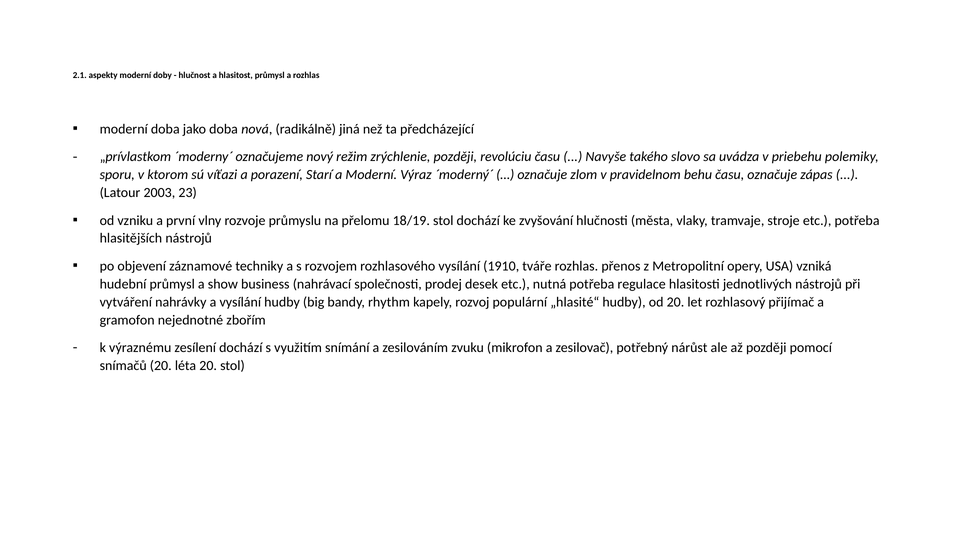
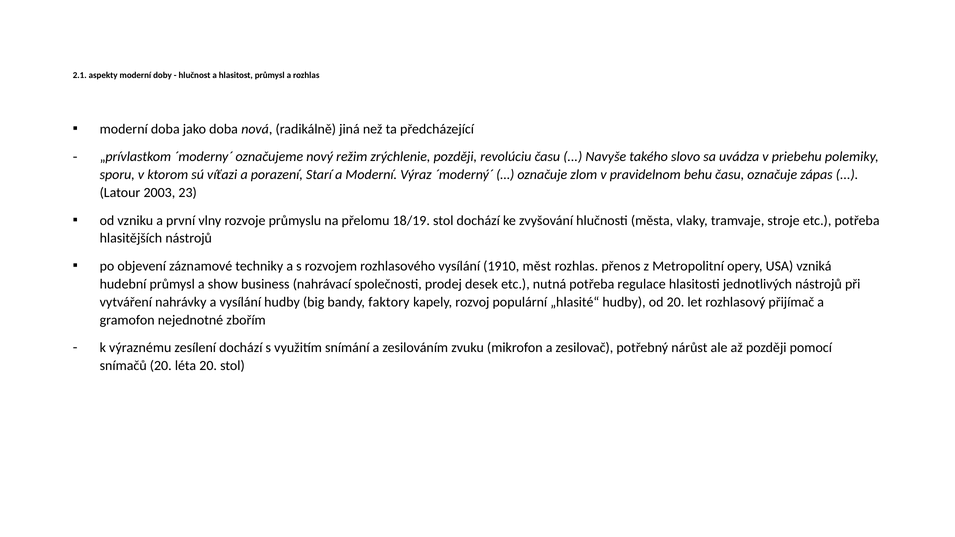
tváře: tváře -> měst
rhythm: rhythm -> faktory
